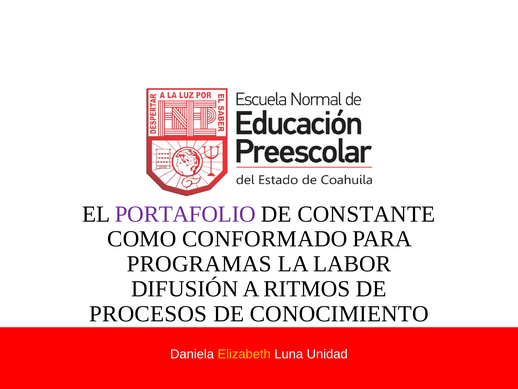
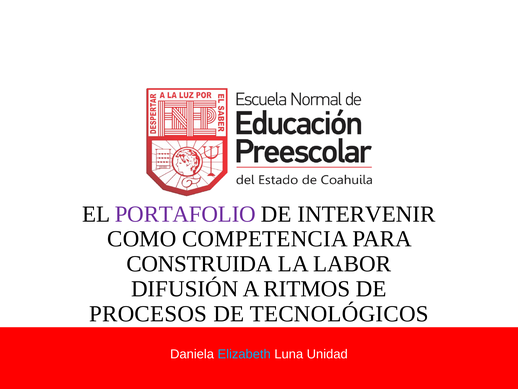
CONSTANTE: CONSTANTE -> INTERVENIR
CONFORMADO: CONFORMADO -> COMPETENCIA
PROGRAMAS: PROGRAMAS -> CONSTRUIDA
CONOCIMIENTO: CONOCIMIENTO -> TECNOLÓGICOS
Elizabeth colour: yellow -> light blue
